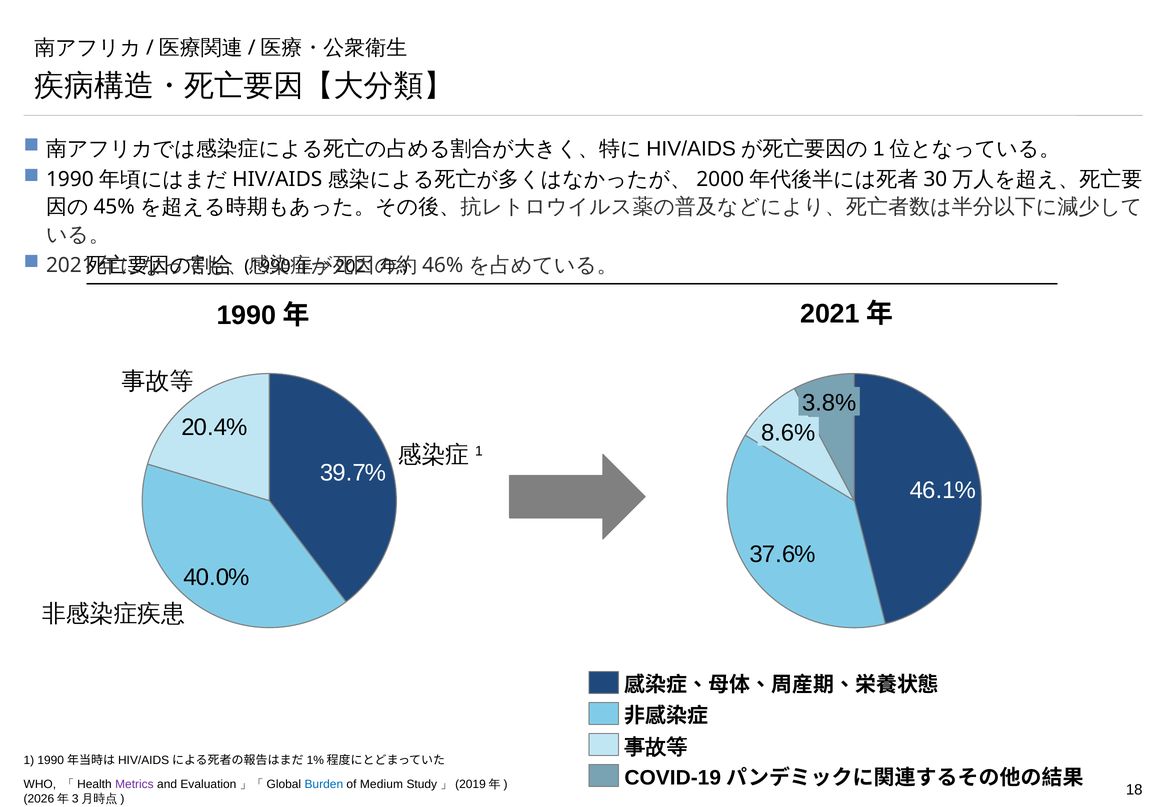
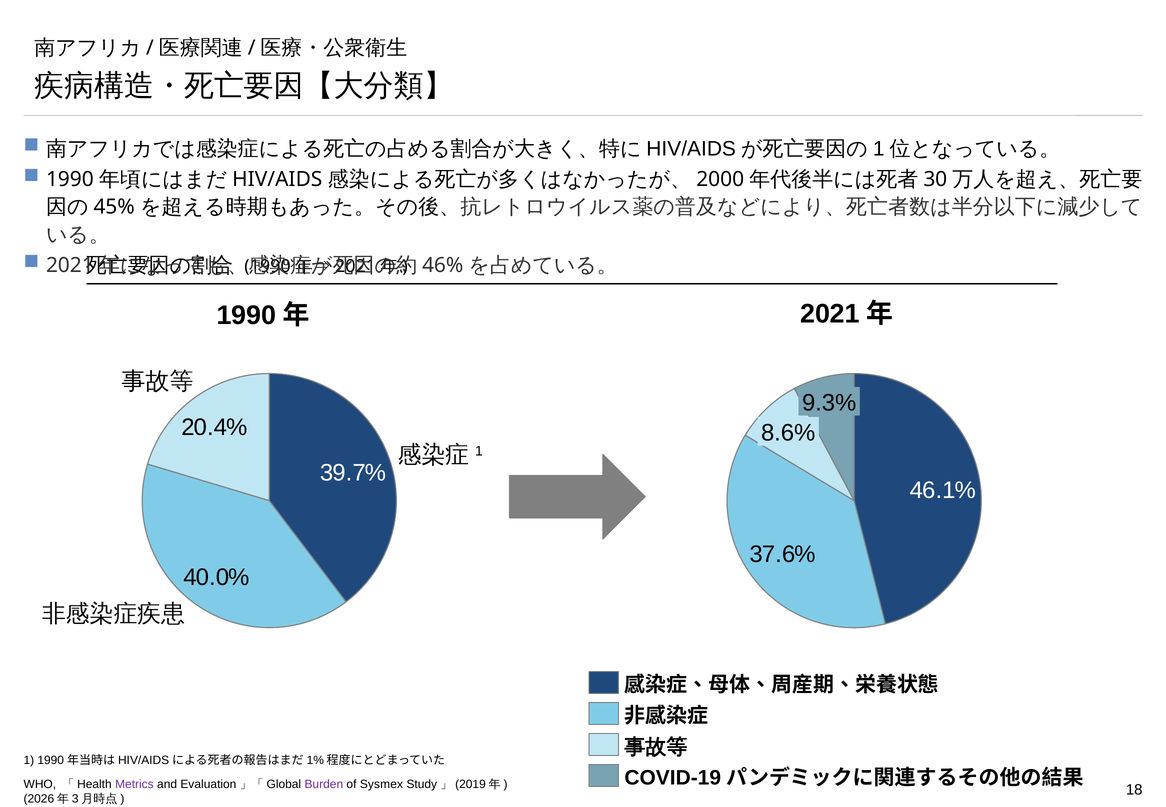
3.8%: 3.8% -> 9.3%
Burden colour: blue -> purple
Medium: Medium -> Sysmex
